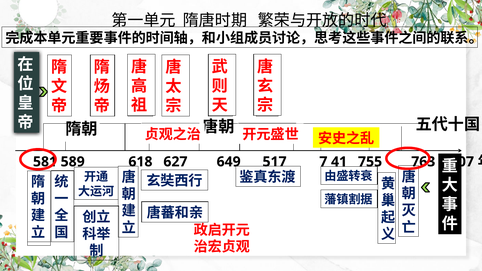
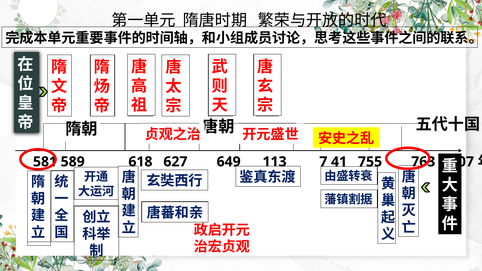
517: 517 -> 113
